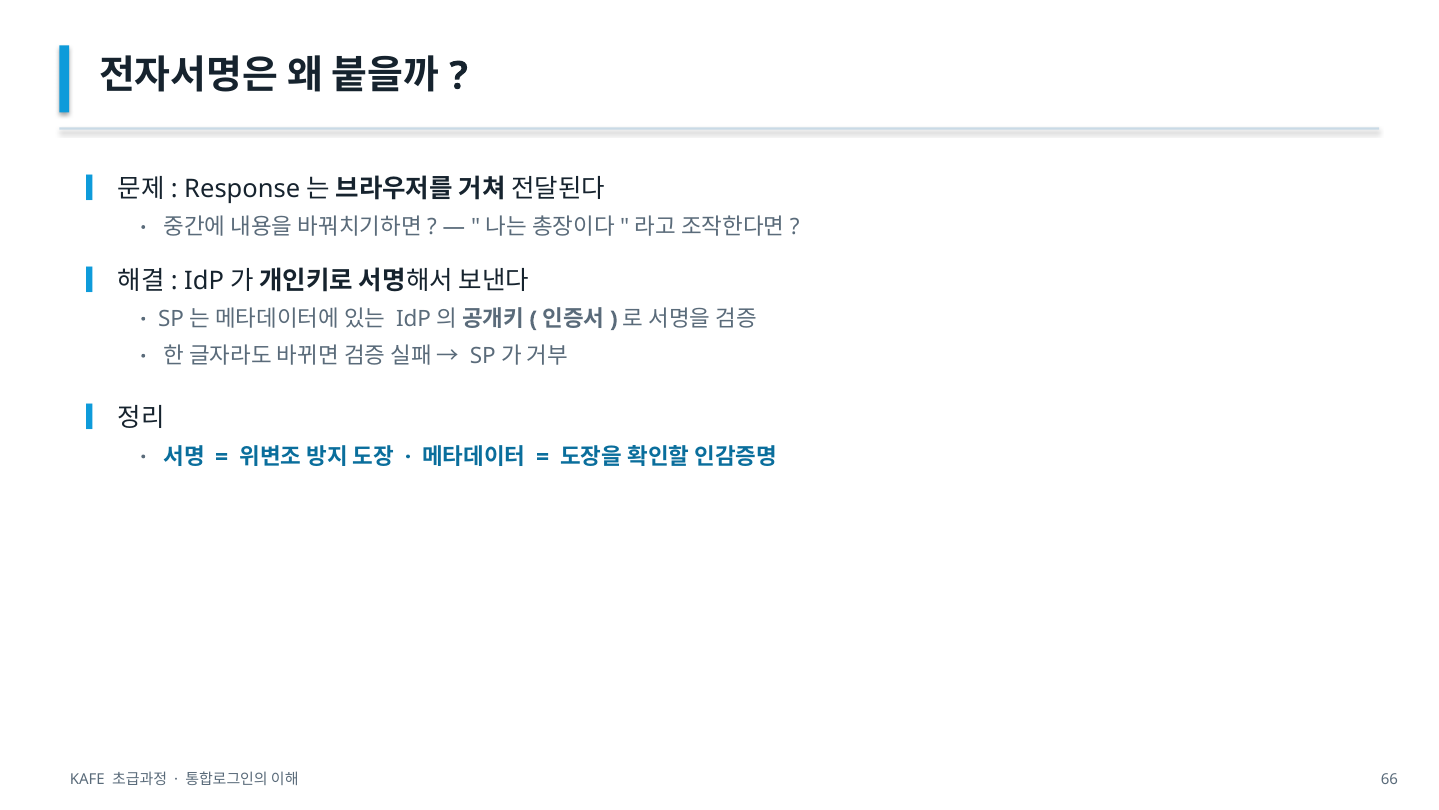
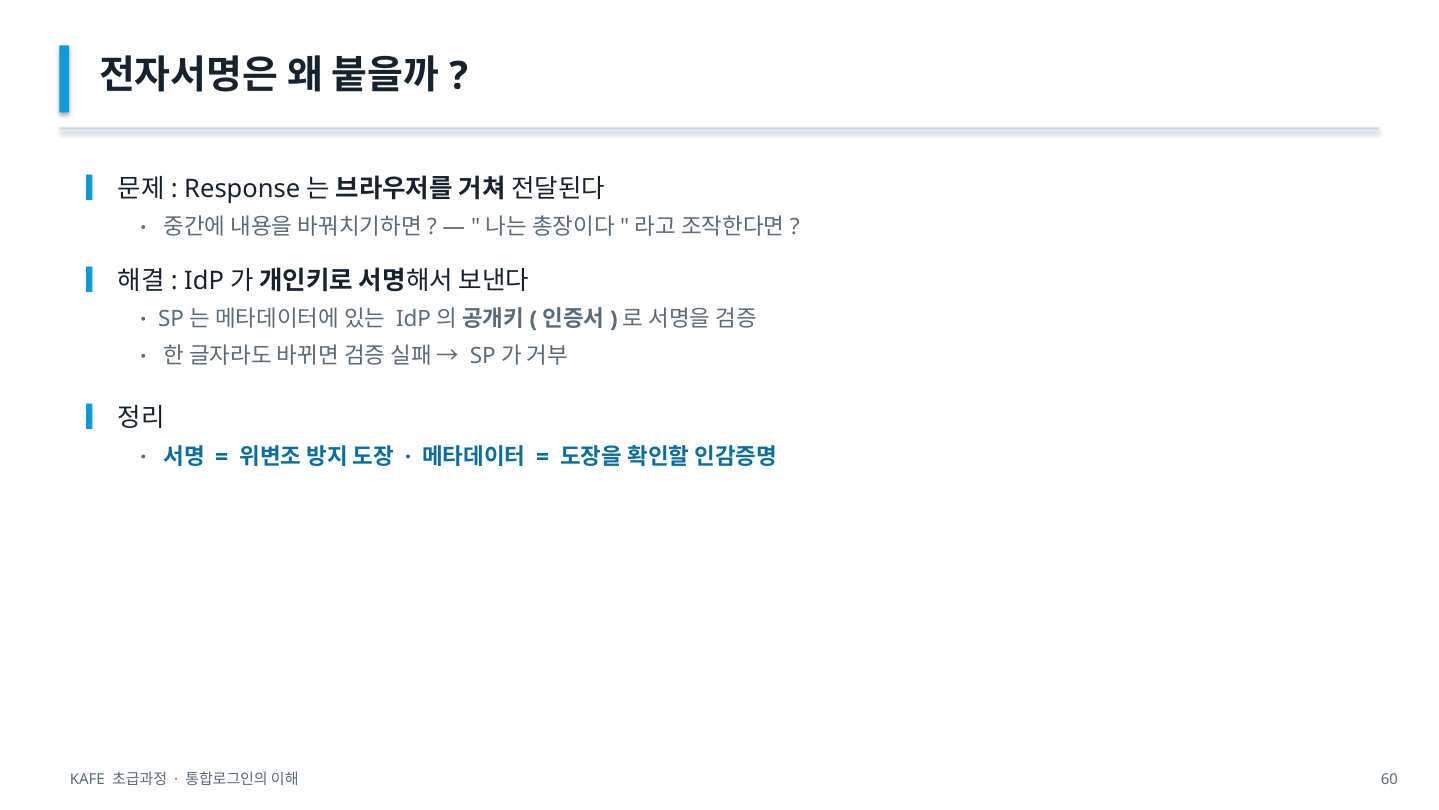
66: 66 -> 60
